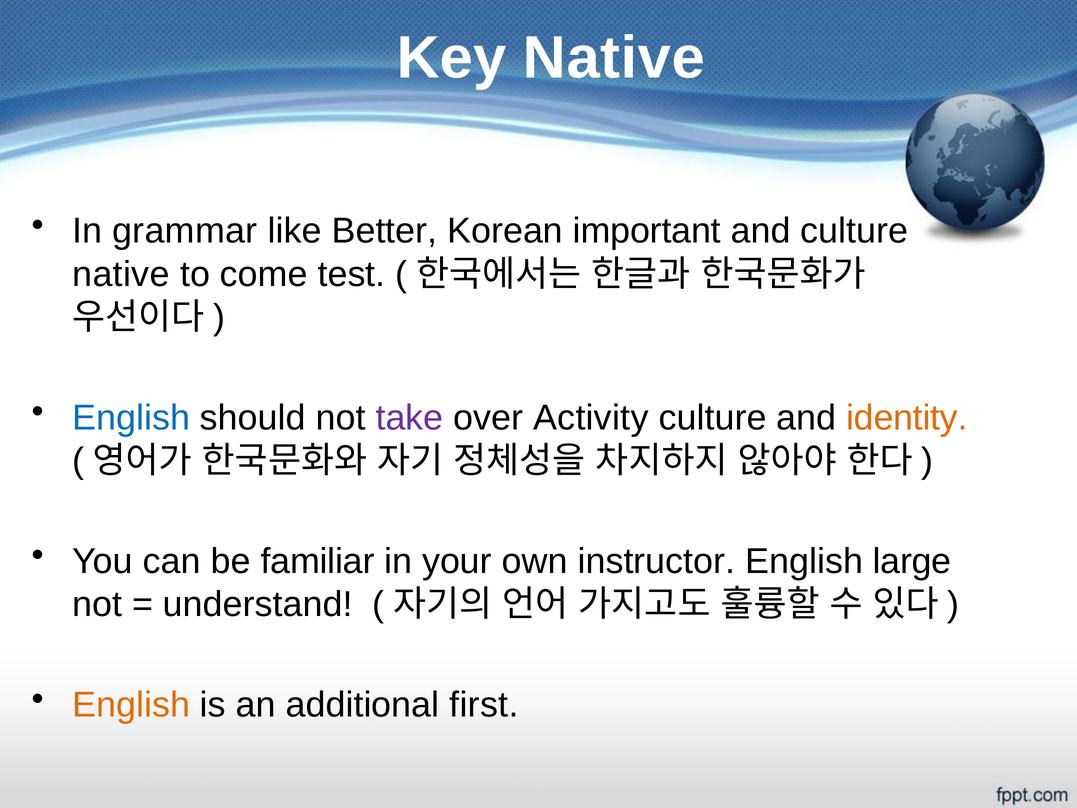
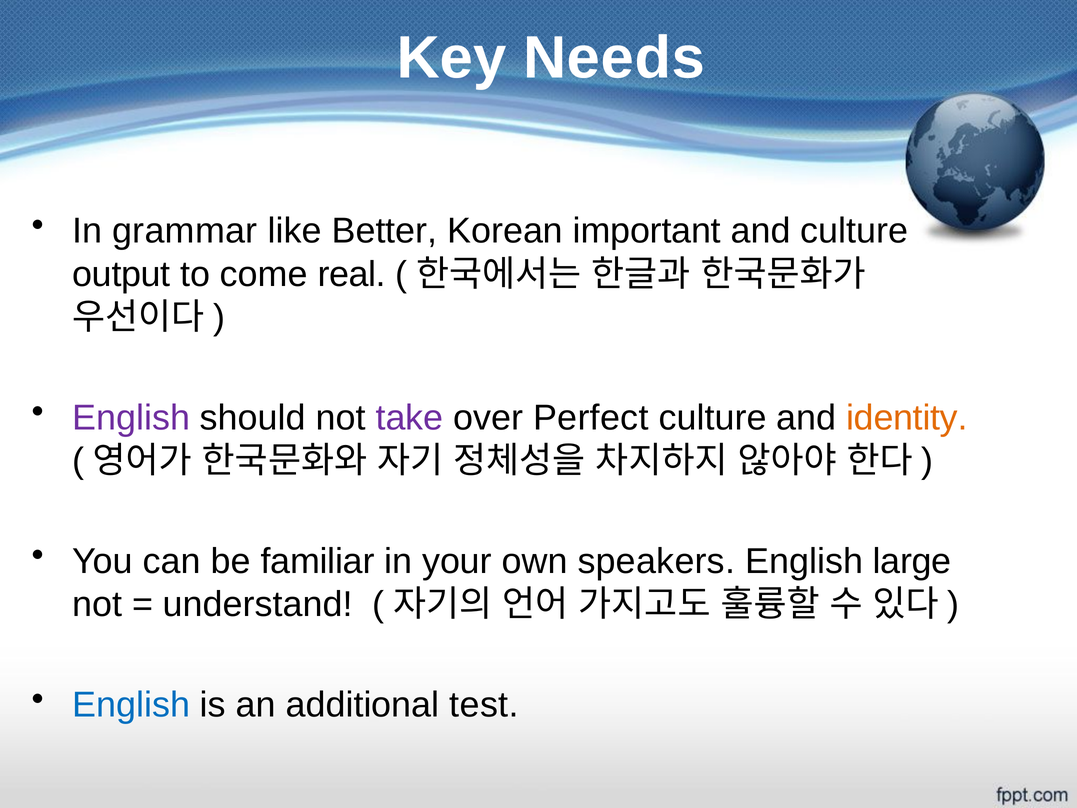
Key Native: Native -> Needs
native at (121, 274): native -> output
test: test -> real
English at (131, 418) colour: blue -> purple
Activity: Activity -> Perfect
instructor: instructor -> speakers
English at (131, 705) colour: orange -> blue
first: first -> test
